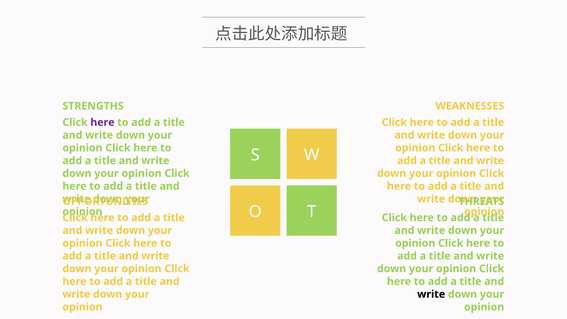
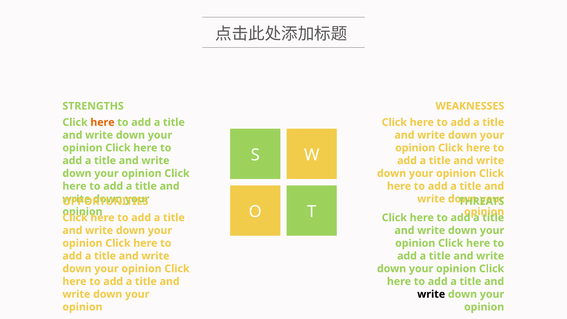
here at (102, 122) colour: purple -> orange
